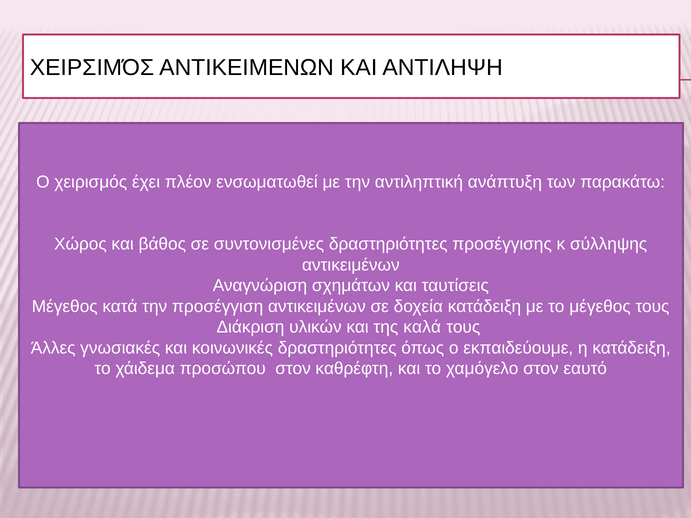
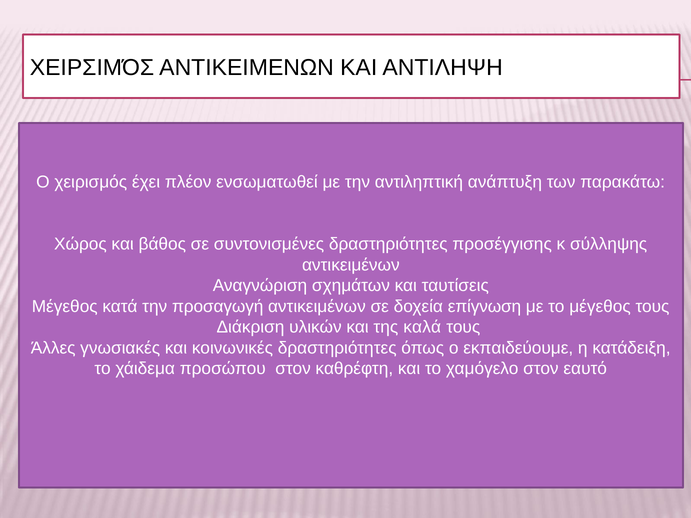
προσέγγιση: προσέγγιση -> προσαγωγή
δοχεία κατάδειξη: κατάδειξη -> επίγνωση
